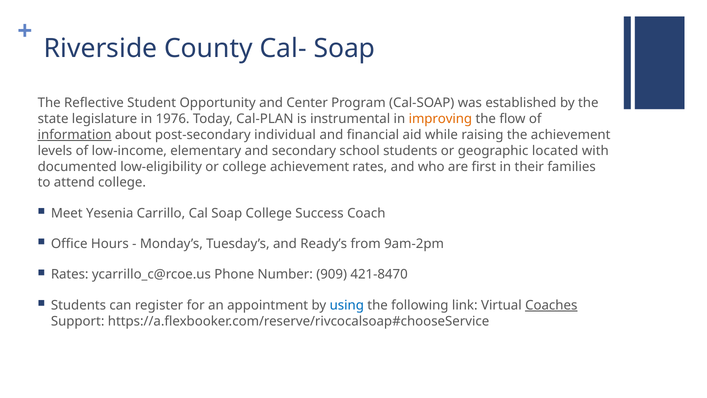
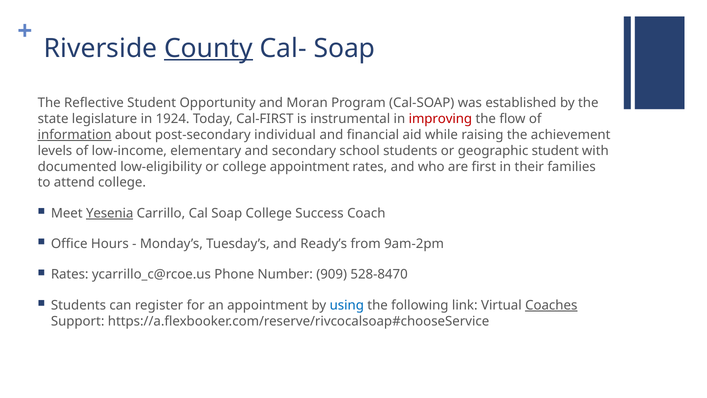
County underline: none -> present
Center: Center -> Moran
1976: 1976 -> 1924
Cal-PLAN: Cal-PLAN -> Cal-FIRST
improving colour: orange -> red
geographic located: located -> student
college achievement: achievement -> appointment
Yesenia underline: none -> present
421-8470: 421-8470 -> 528-8470
